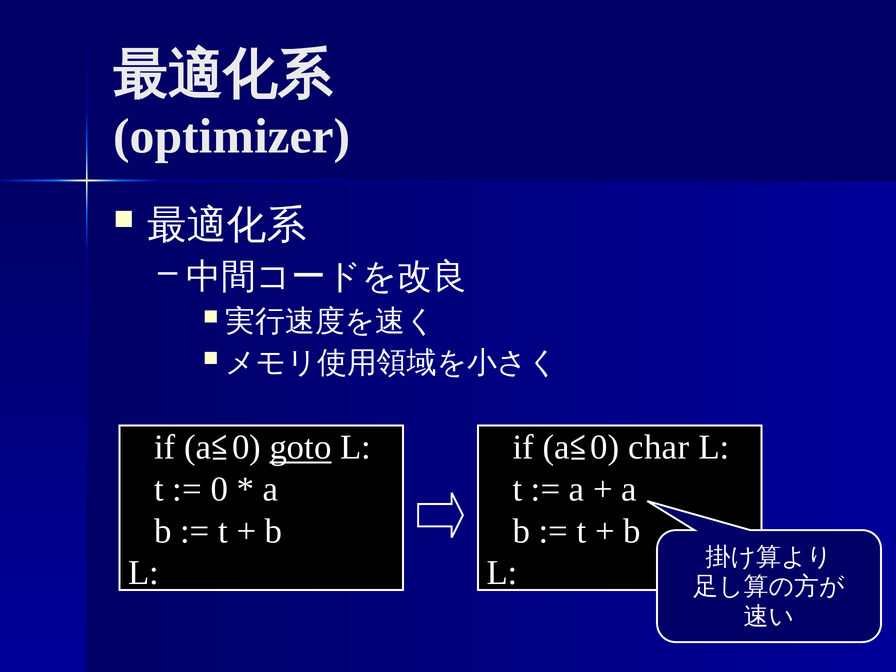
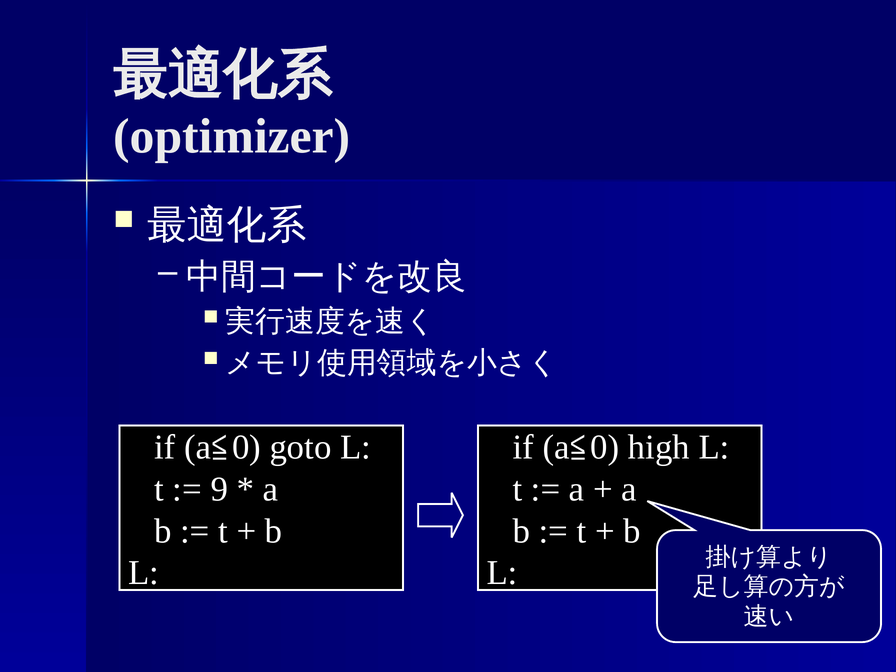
goto underline: present -> none
char: char -> high
0 at (219, 489): 0 -> 9
